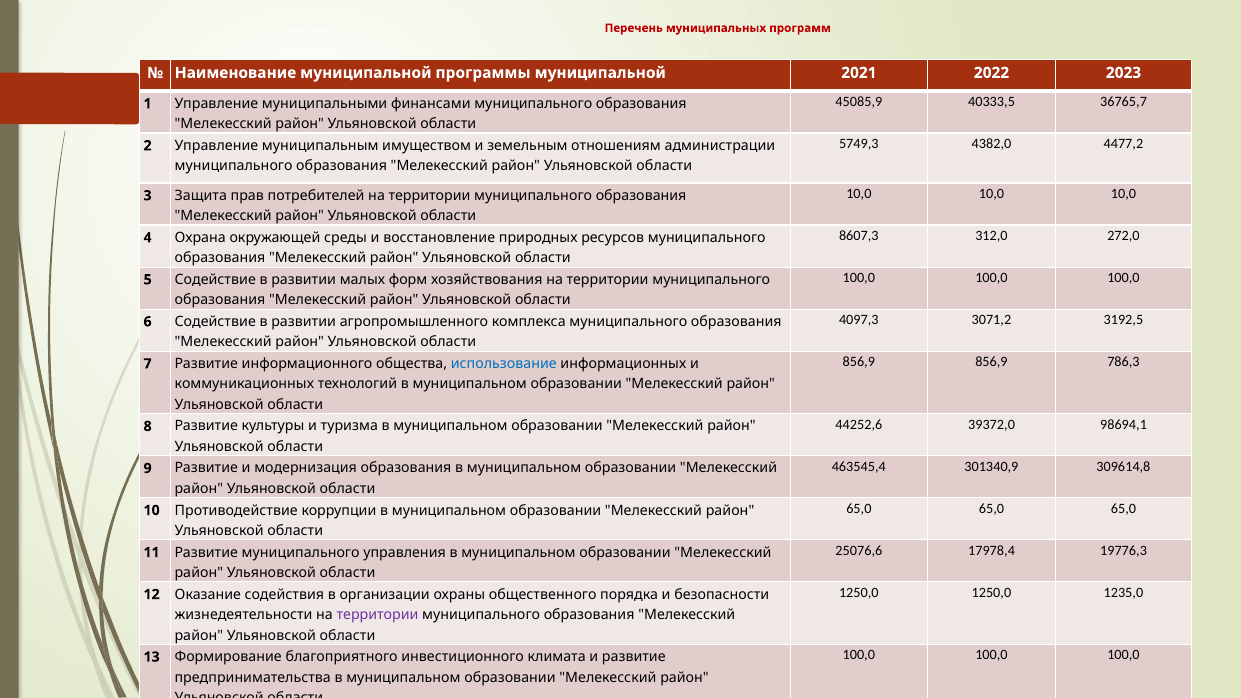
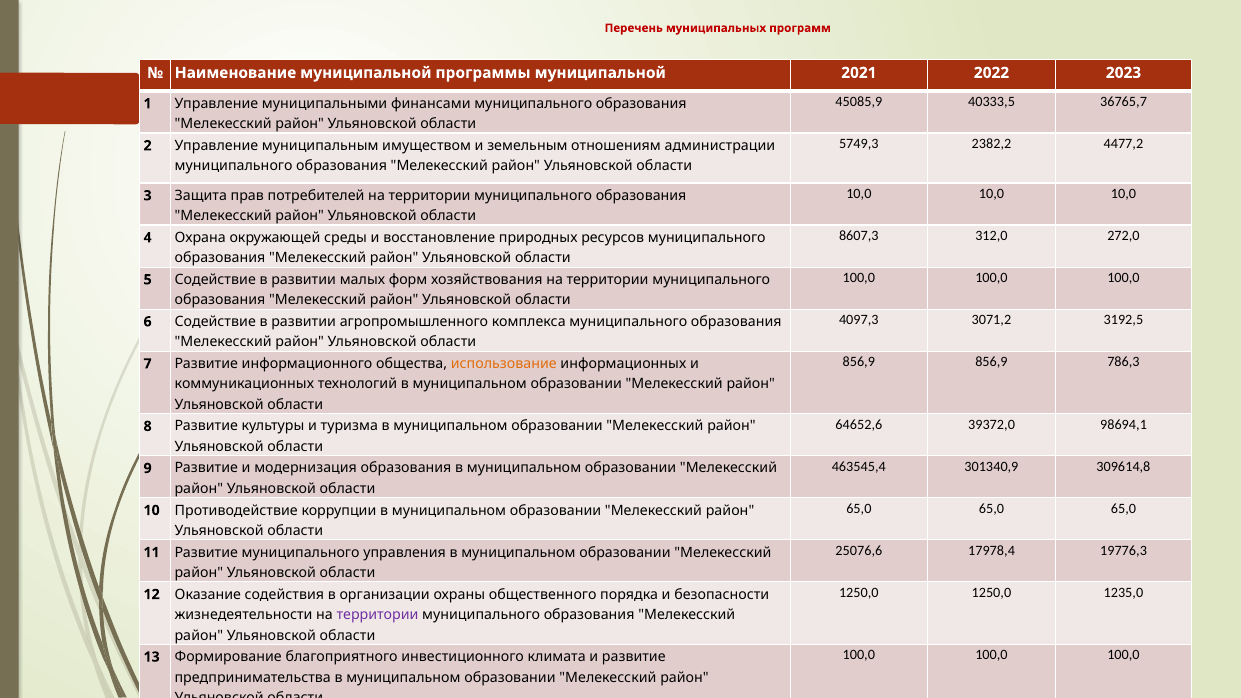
4382,0: 4382,0 -> 2382,2
использование colour: blue -> orange
44252,6: 44252,6 -> 64652,6
